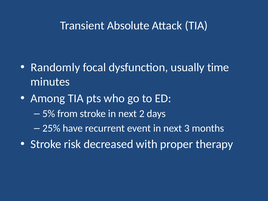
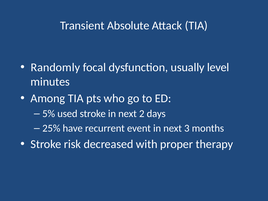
time: time -> level
from: from -> used
